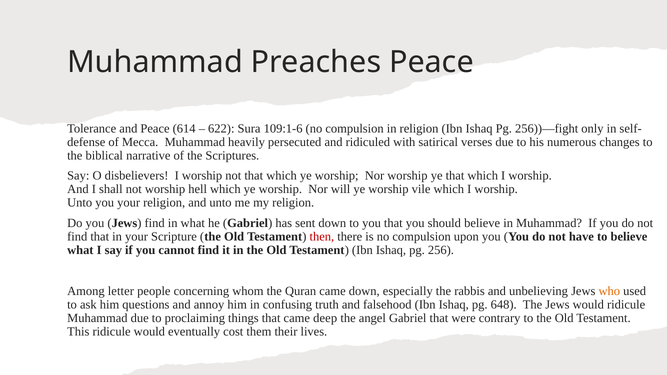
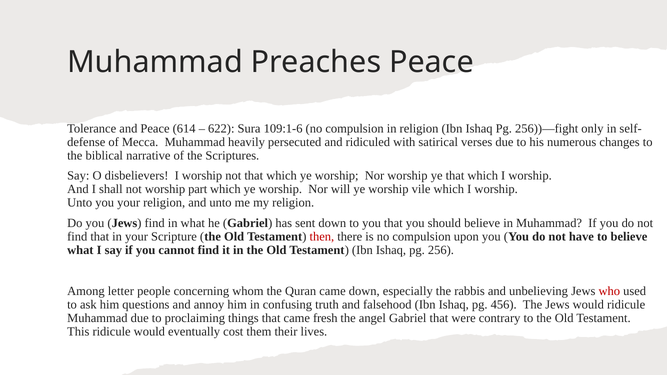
hell: hell -> part
who colour: orange -> red
648: 648 -> 456
deep: deep -> fresh
